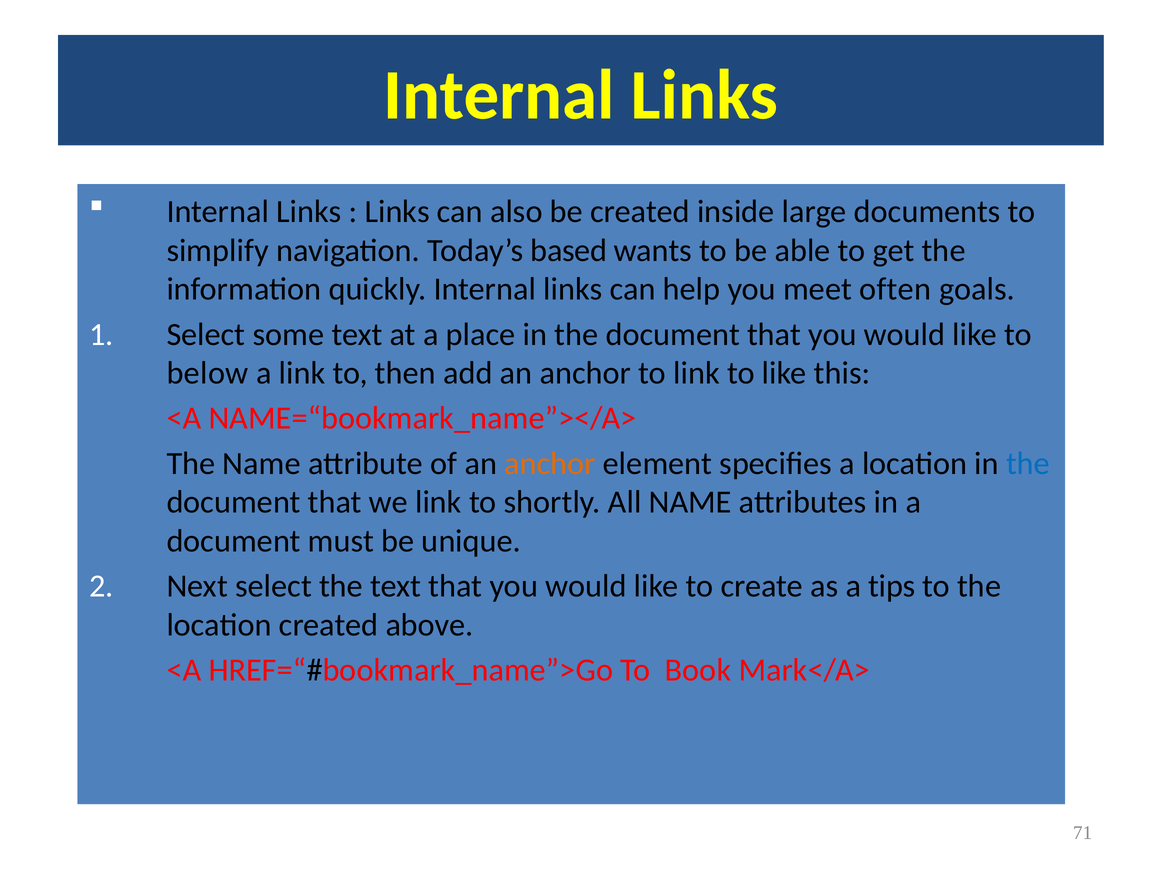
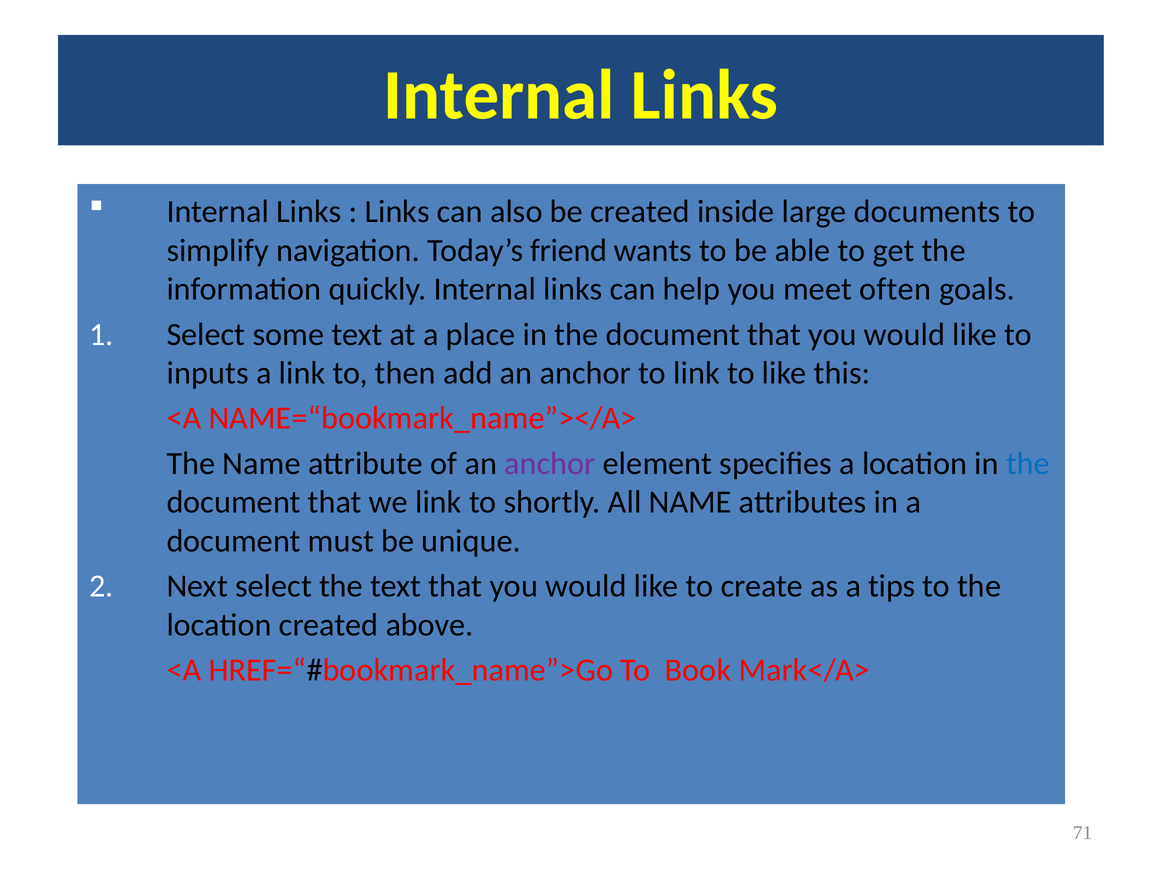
based: based -> friend
below: below -> inputs
anchor at (550, 463) colour: orange -> purple
